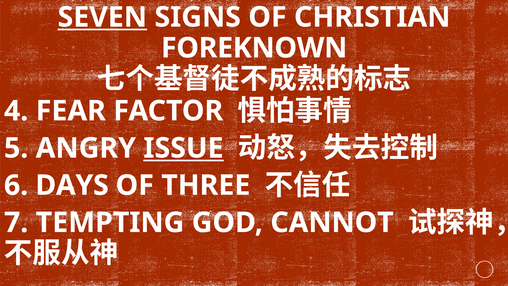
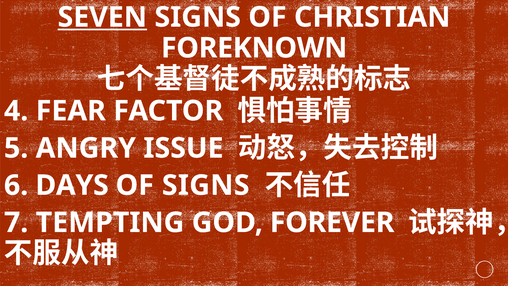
ISSUE underline: present -> none
OF THREE: THREE -> SIGNS
CANNOT: CANNOT -> FOREVER
